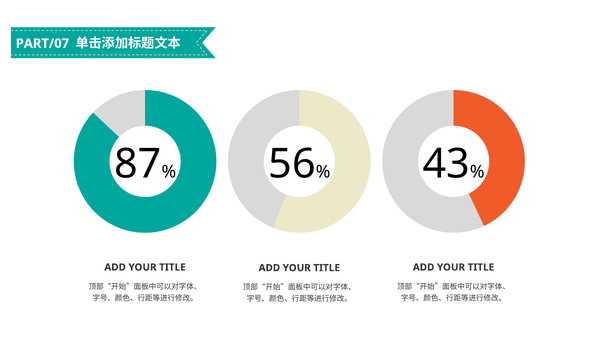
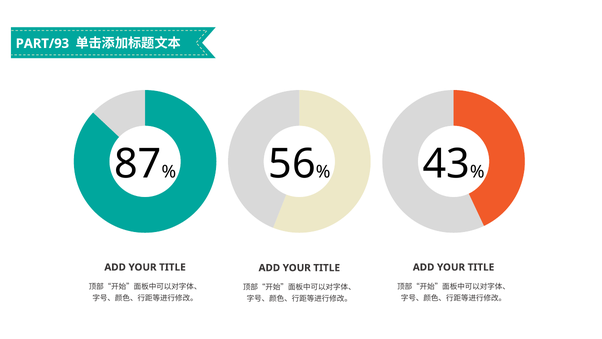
PART/07: PART/07 -> PART/93
